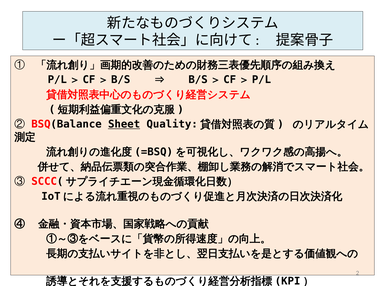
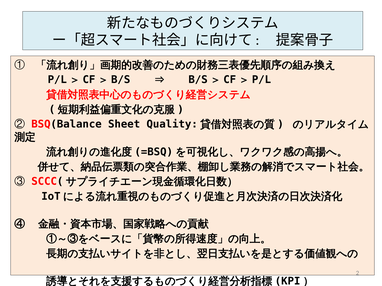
Sheet underline: present -> none
